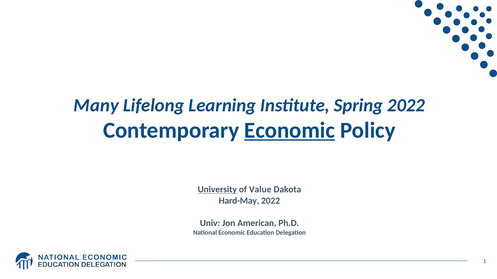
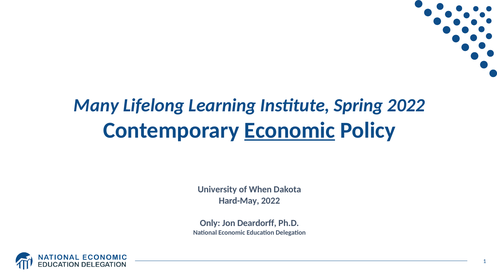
University underline: present -> none
Value: Value -> When
Univ: Univ -> Only
American: American -> Deardorff
